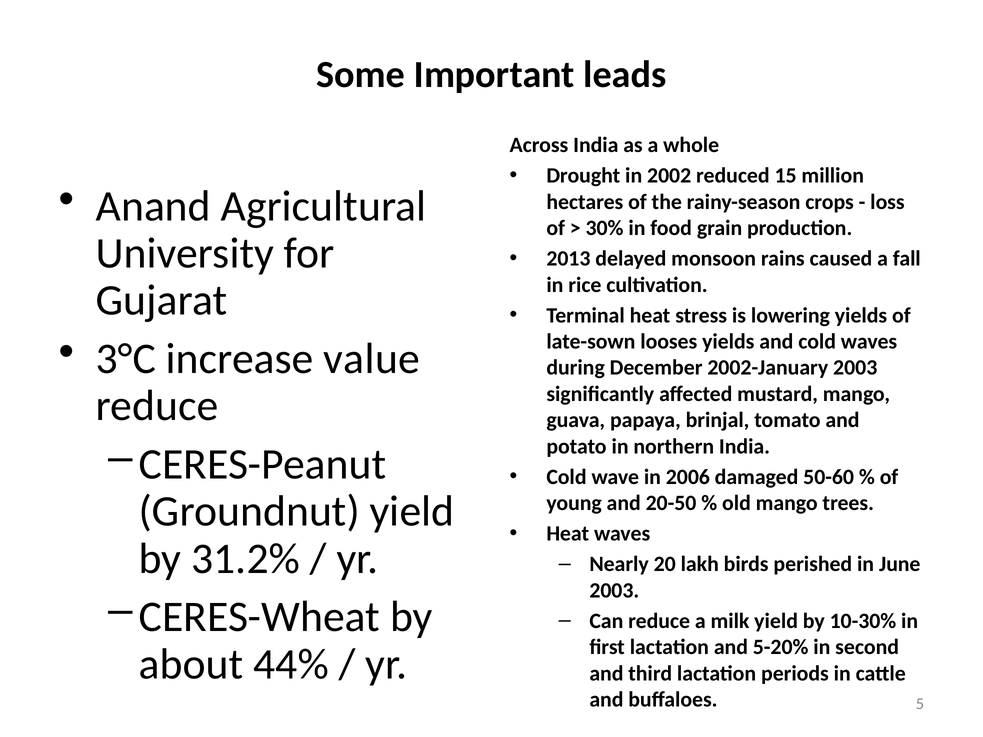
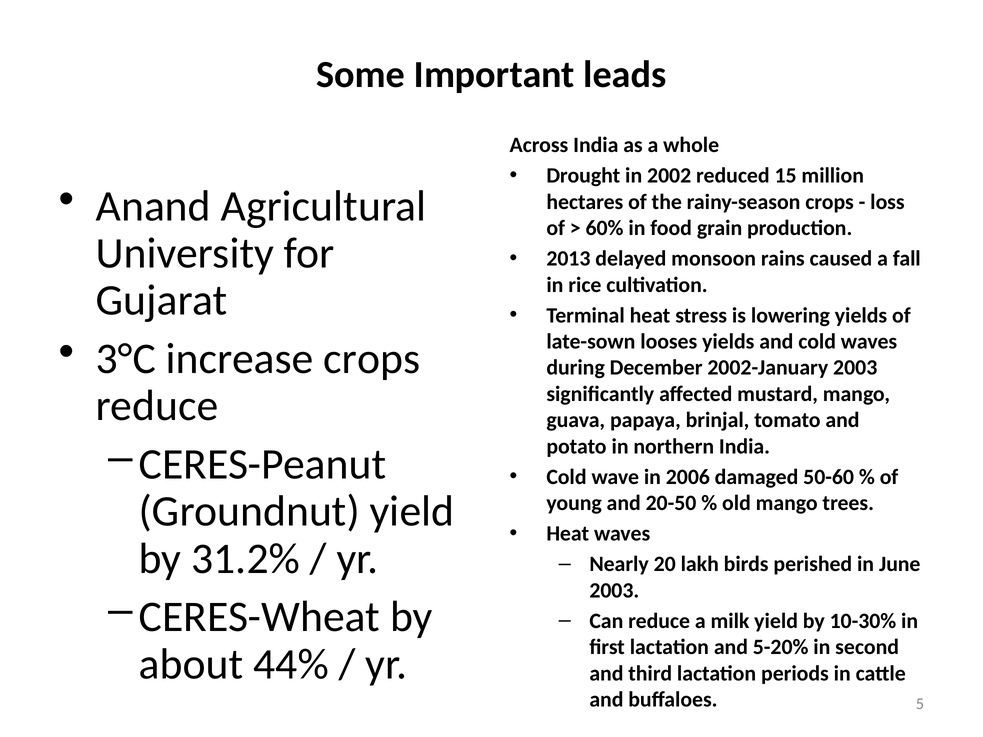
30%: 30% -> 60%
increase value: value -> crops
